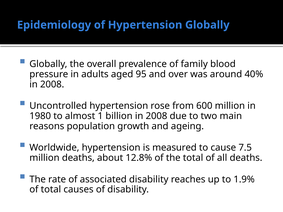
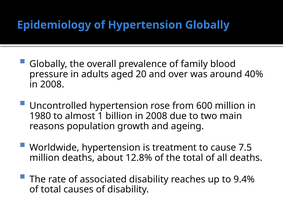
95: 95 -> 20
measured: measured -> treatment
1.9%: 1.9% -> 9.4%
